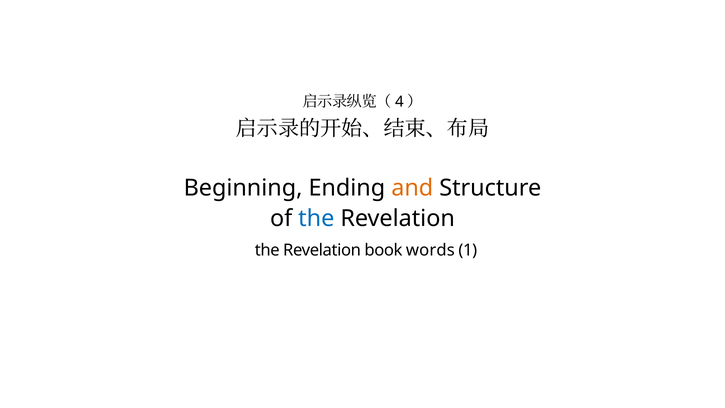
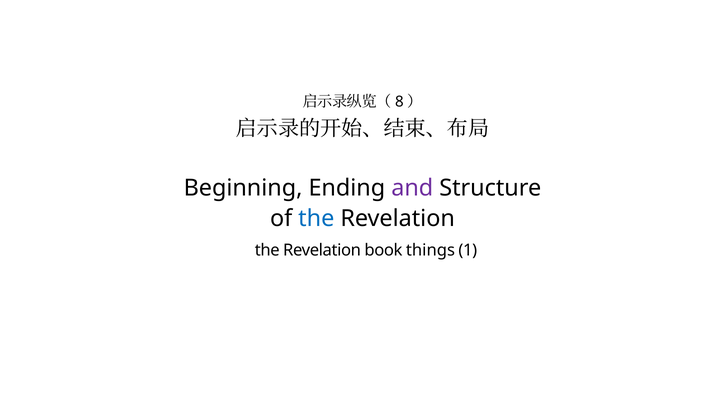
4: 4 -> 8
and colour: orange -> purple
words: words -> things
